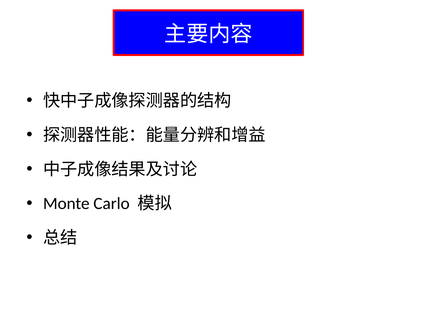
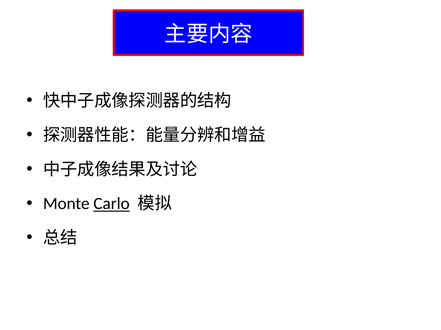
Carlo underline: none -> present
